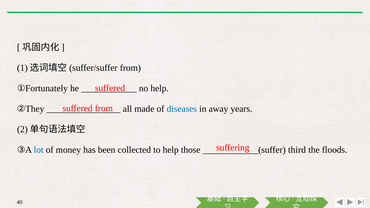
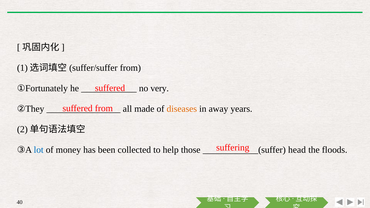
no help: help -> very
diseases colour: blue -> orange
third: third -> head
